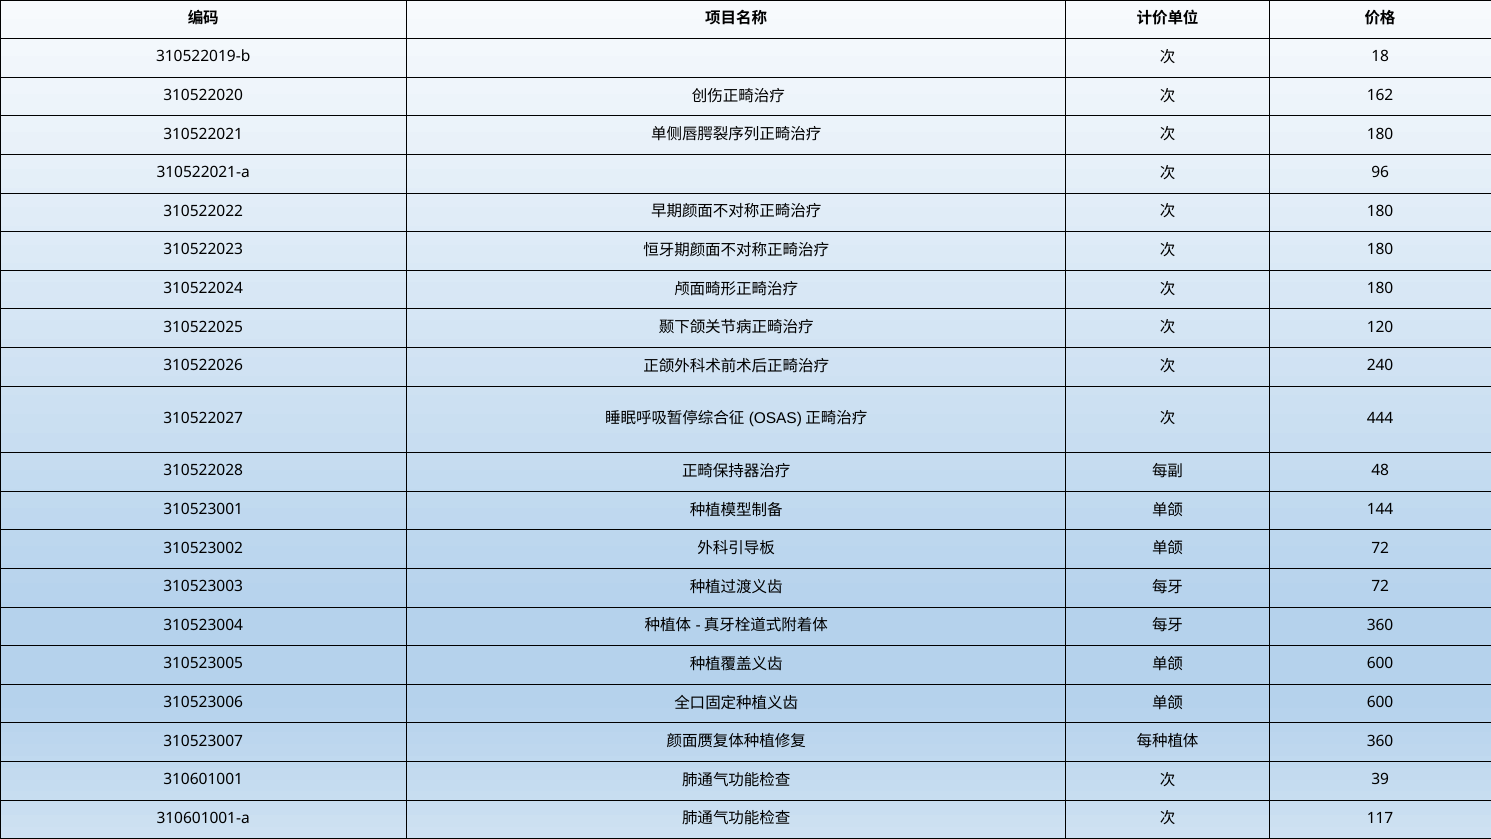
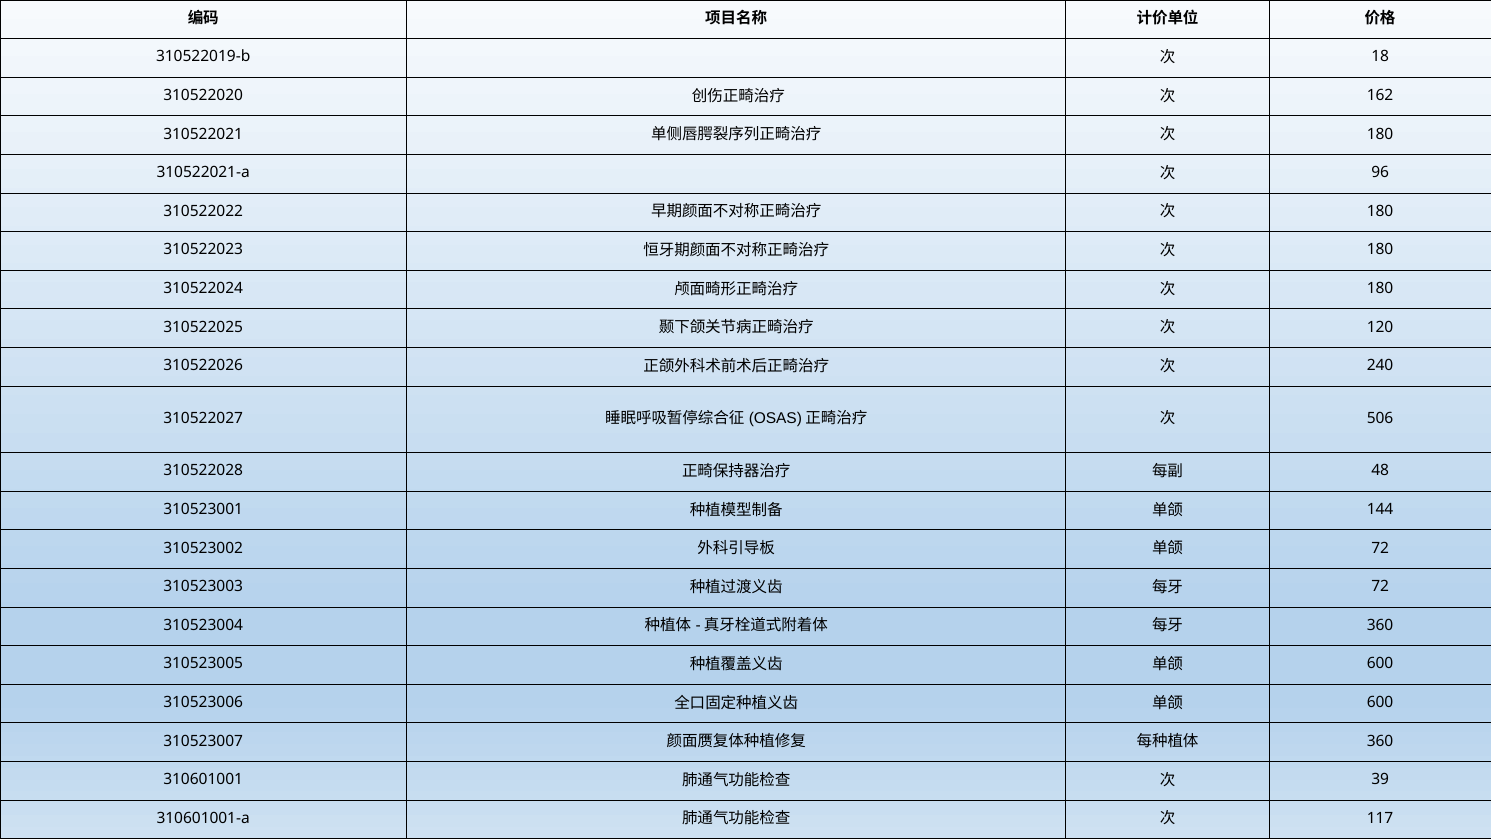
444: 444 -> 506
